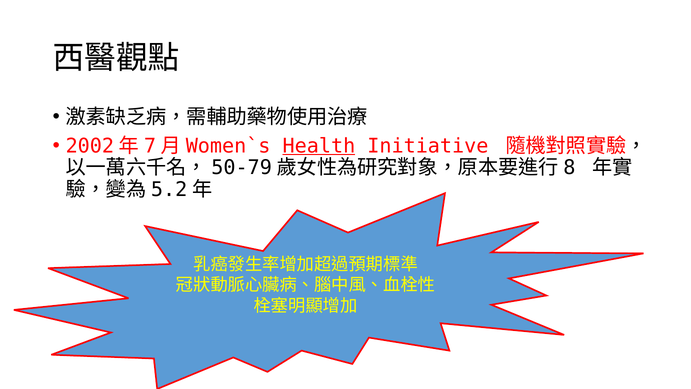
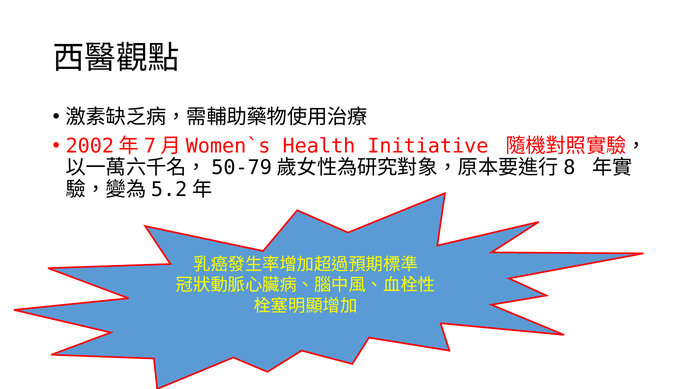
Health underline: present -> none
